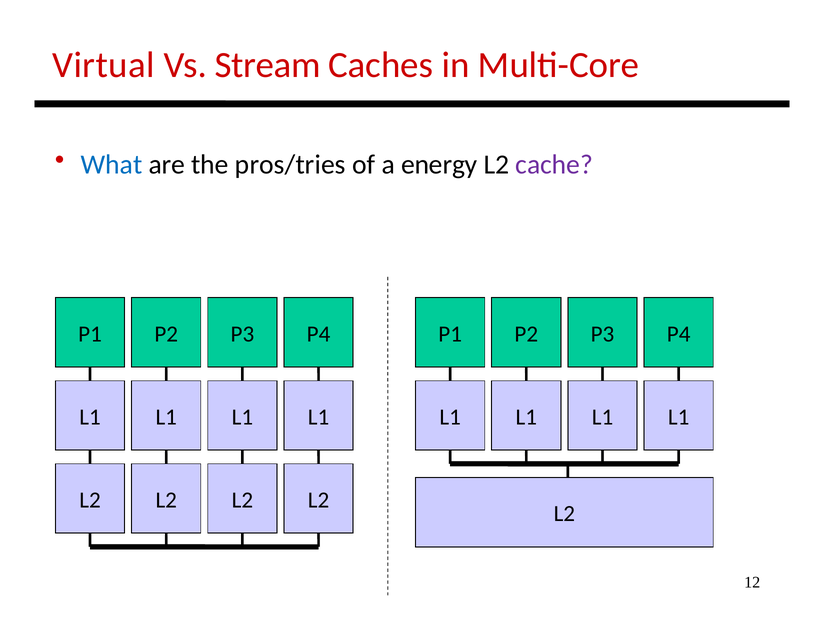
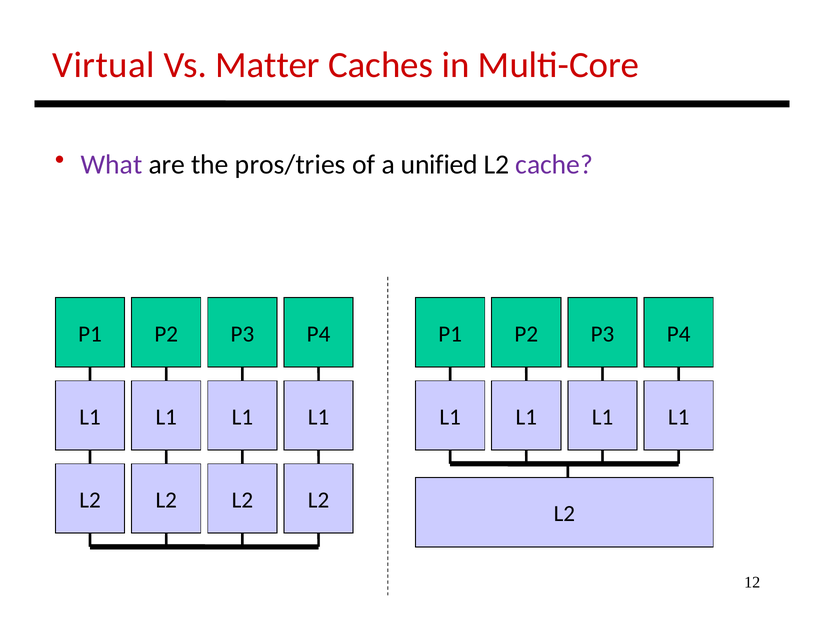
Stream: Stream -> Matter
What colour: blue -> purple
energy: energy -> unified
